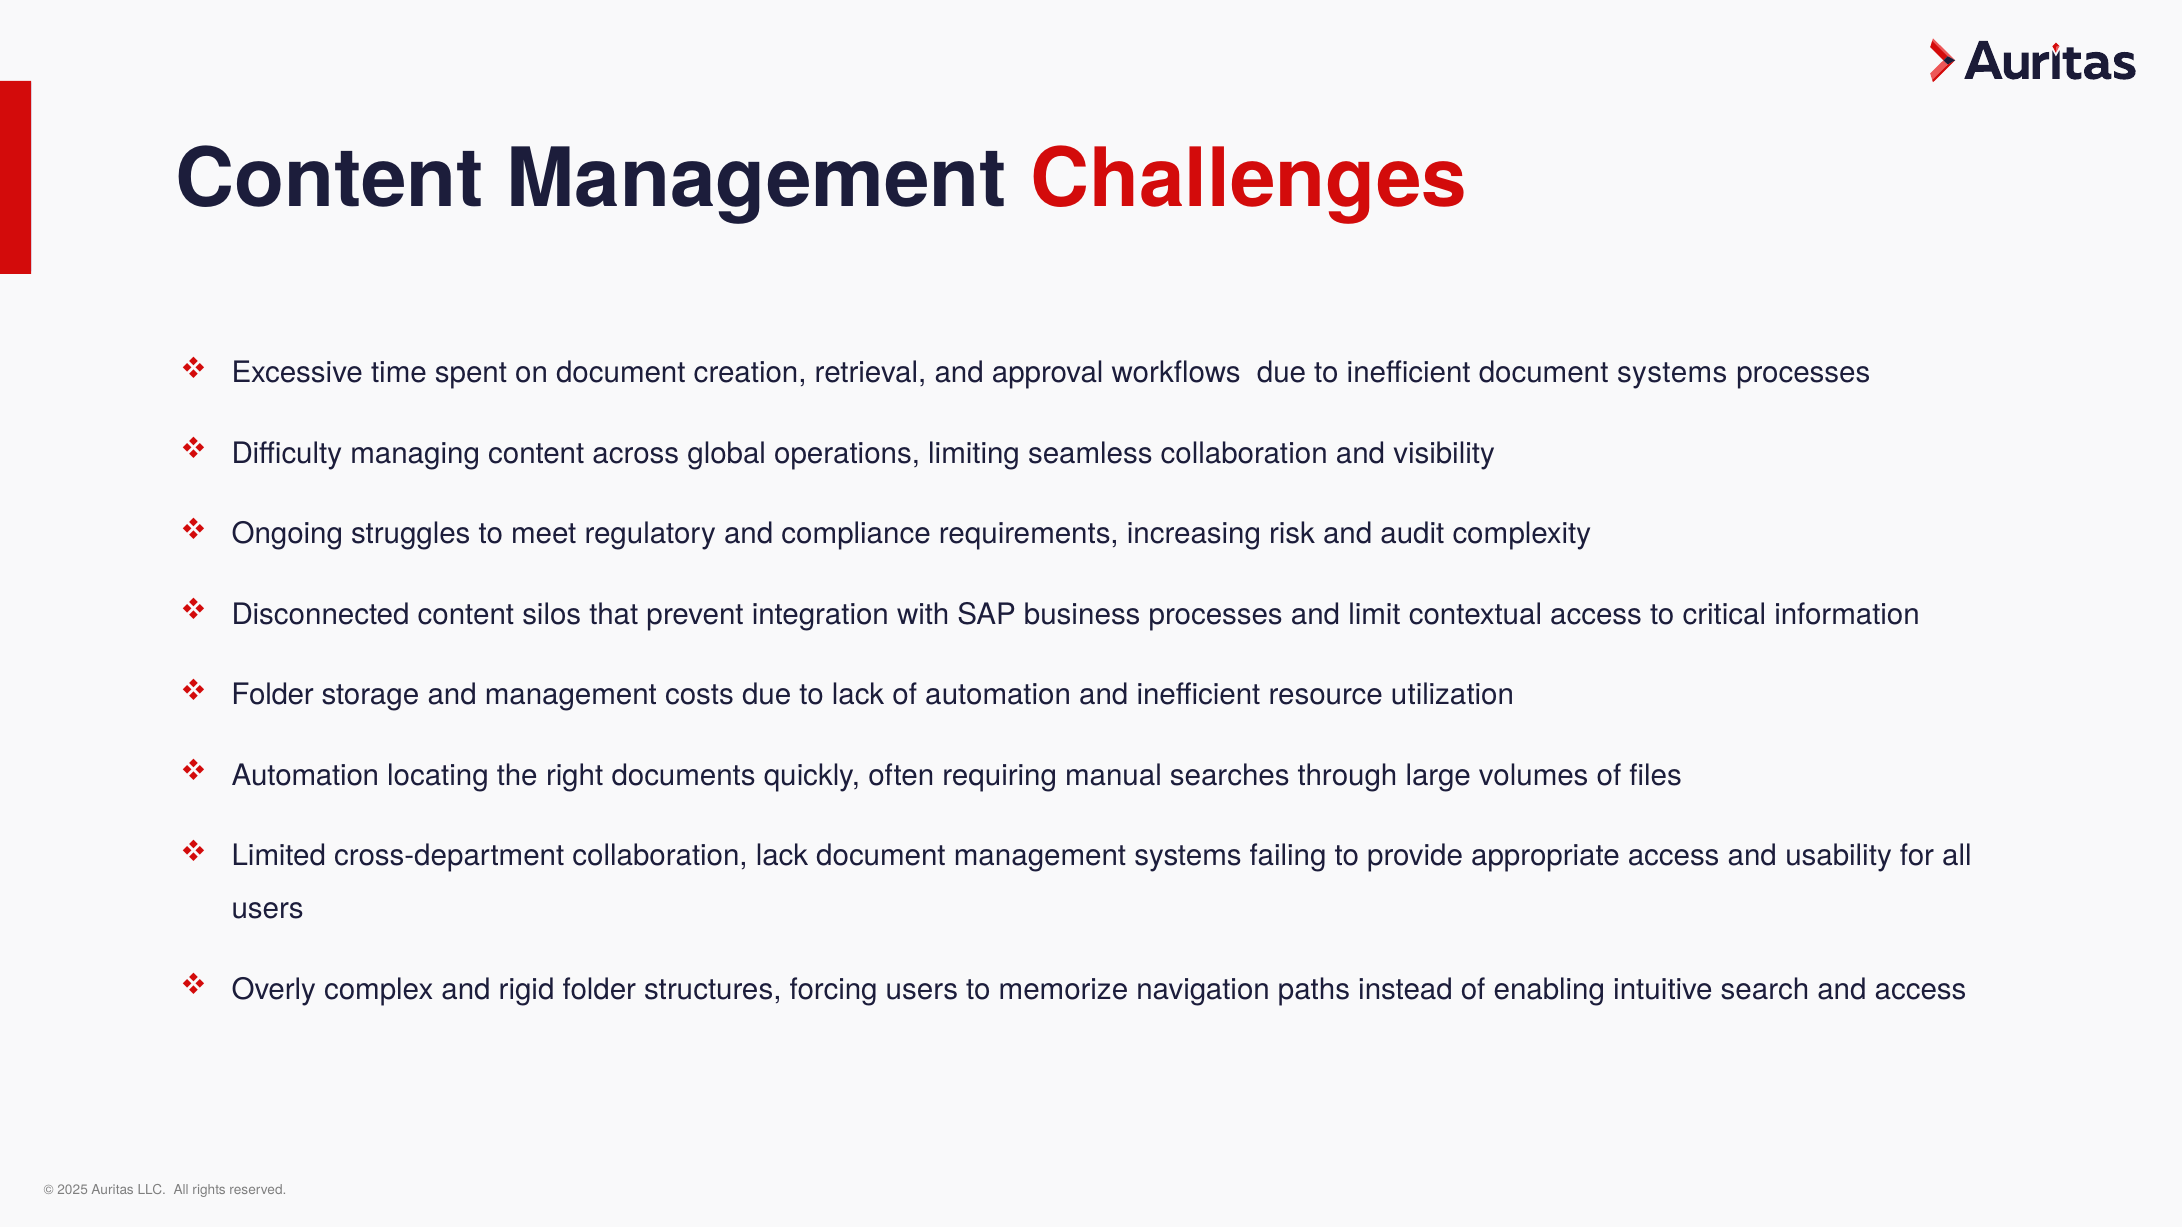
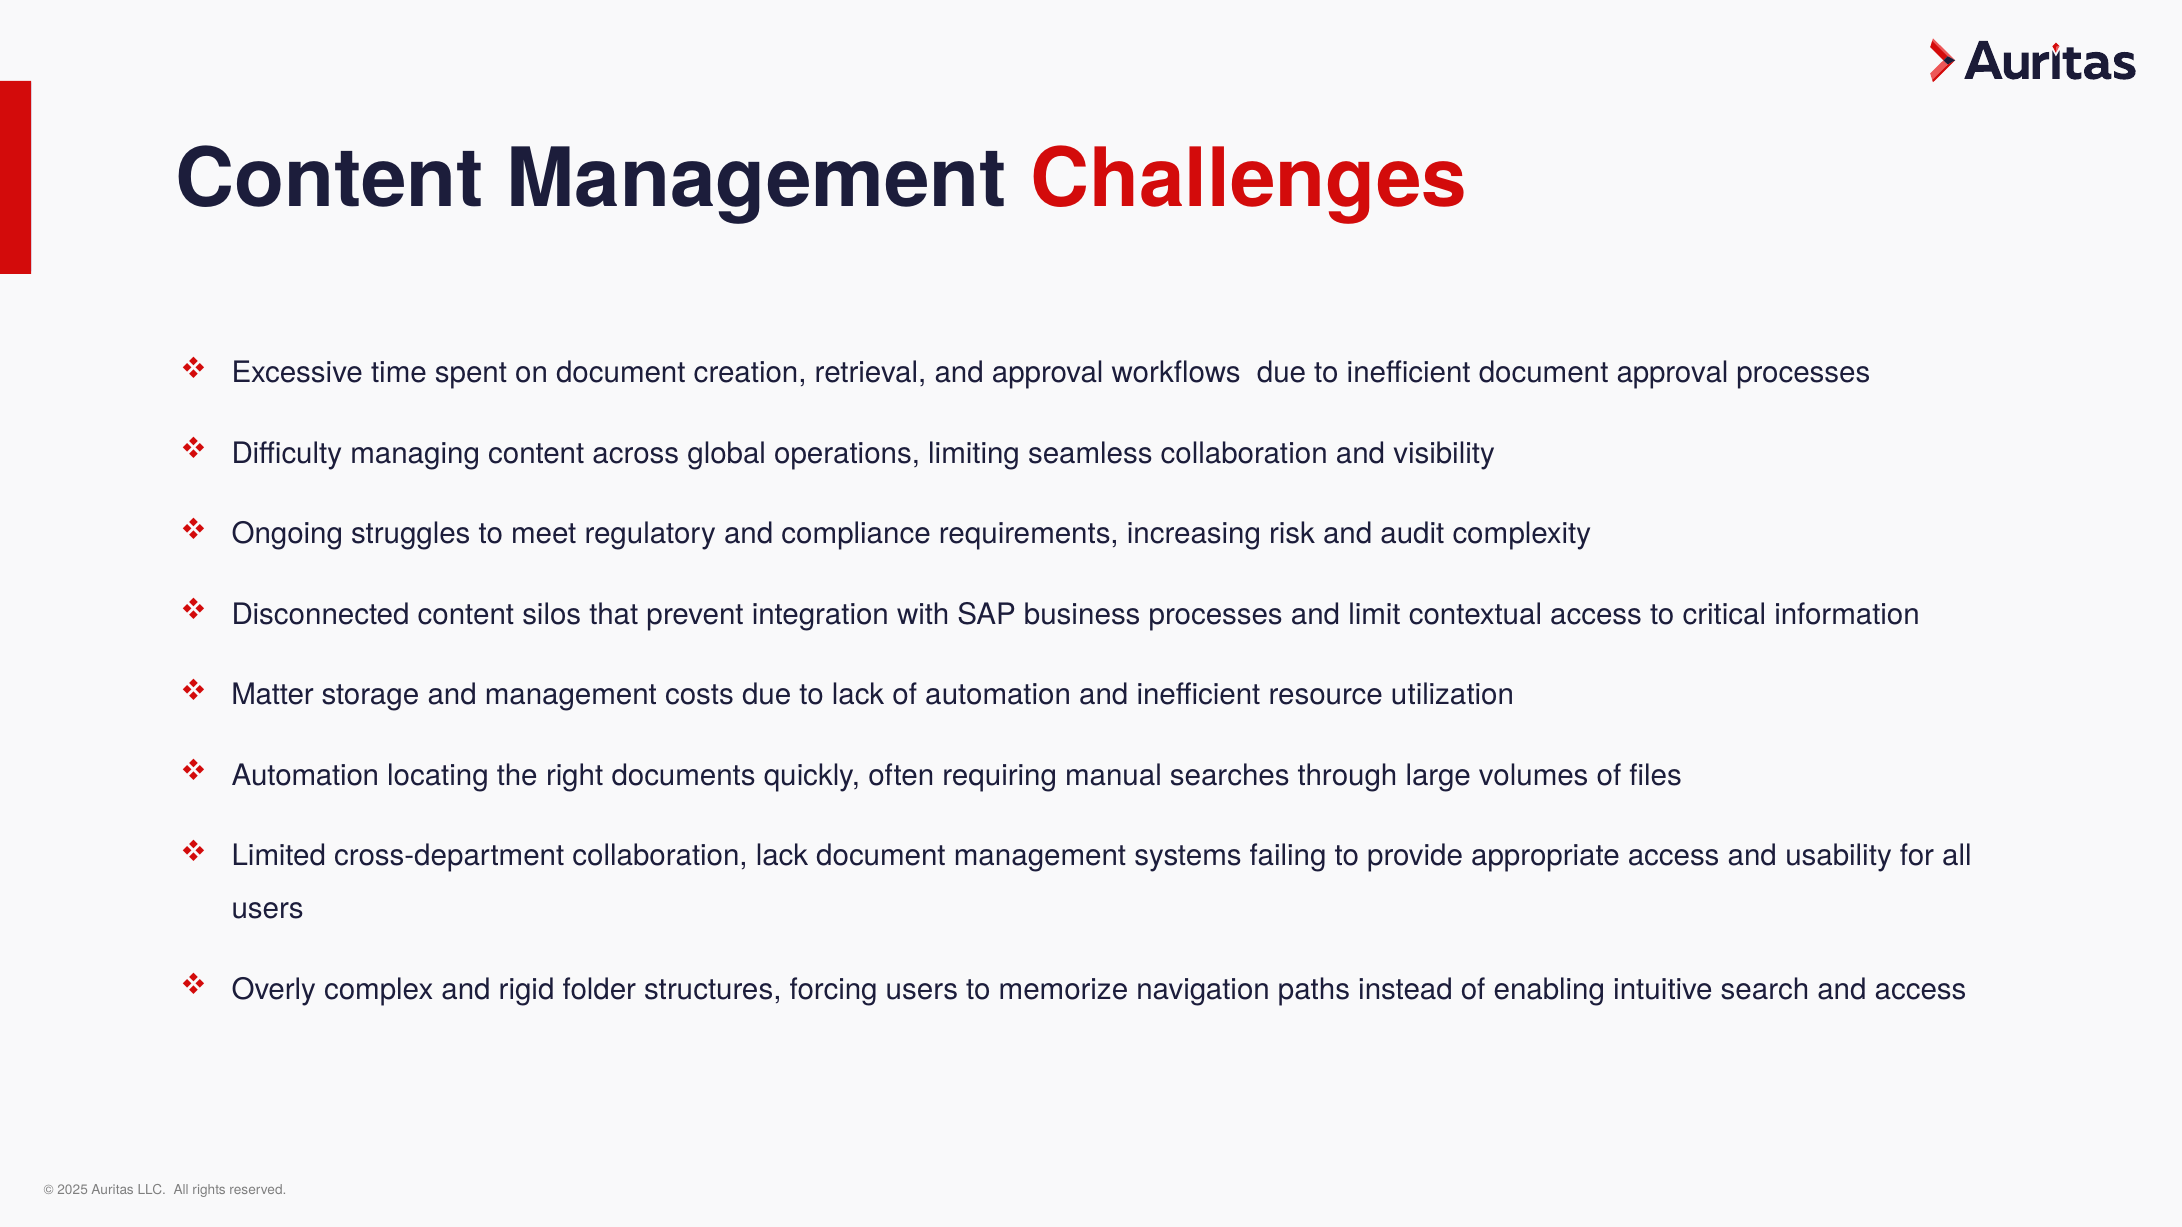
document systems: systems -> approval
Folder at (273, 695): Folder -> Matter
